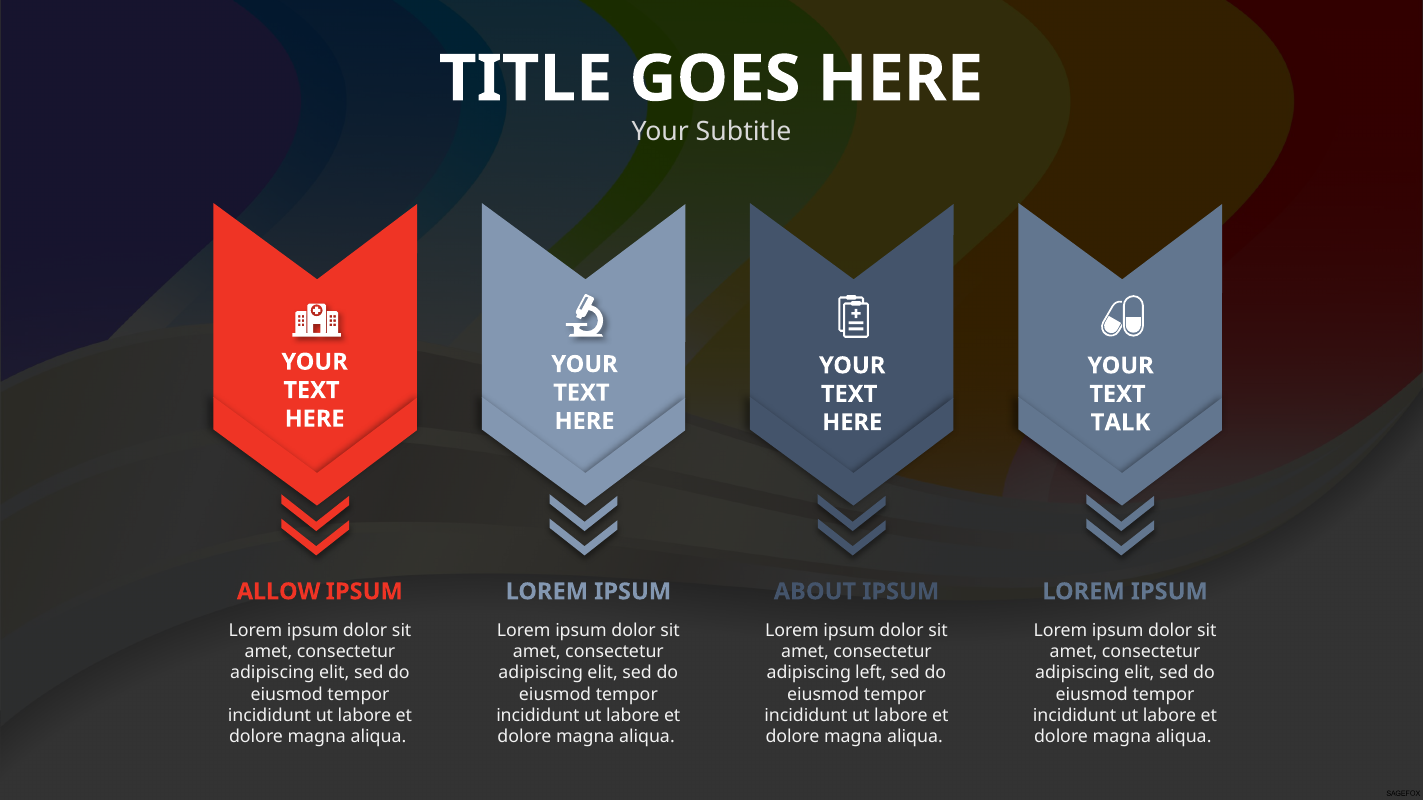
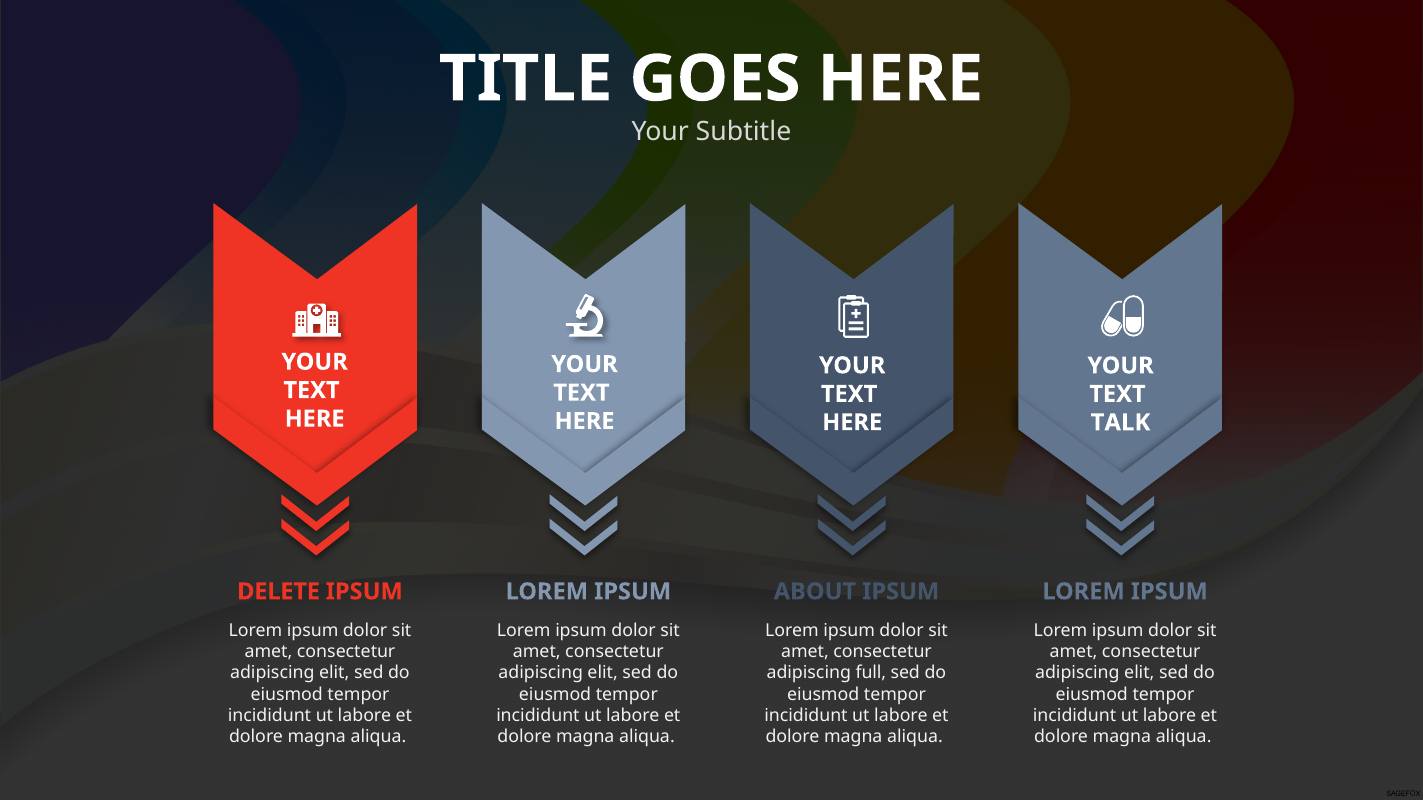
ALLOW: ALLOW -> DELETE
left: left -> full
